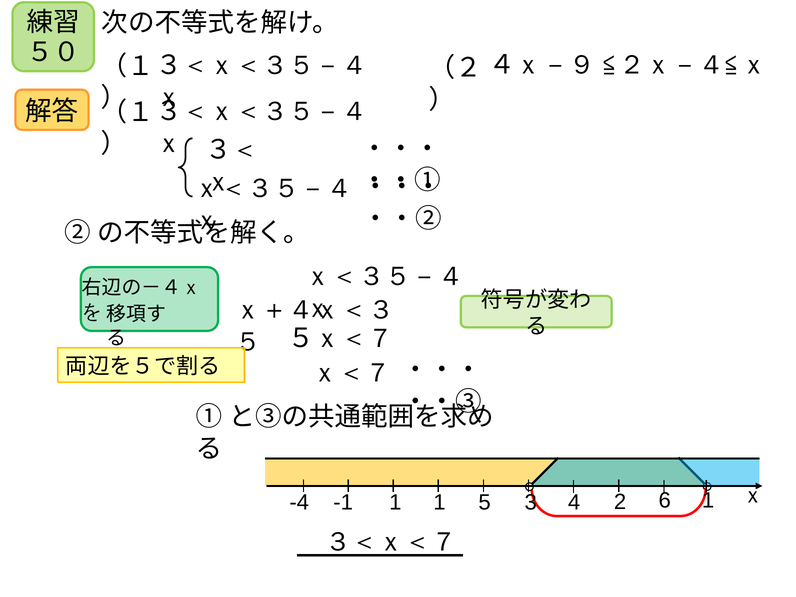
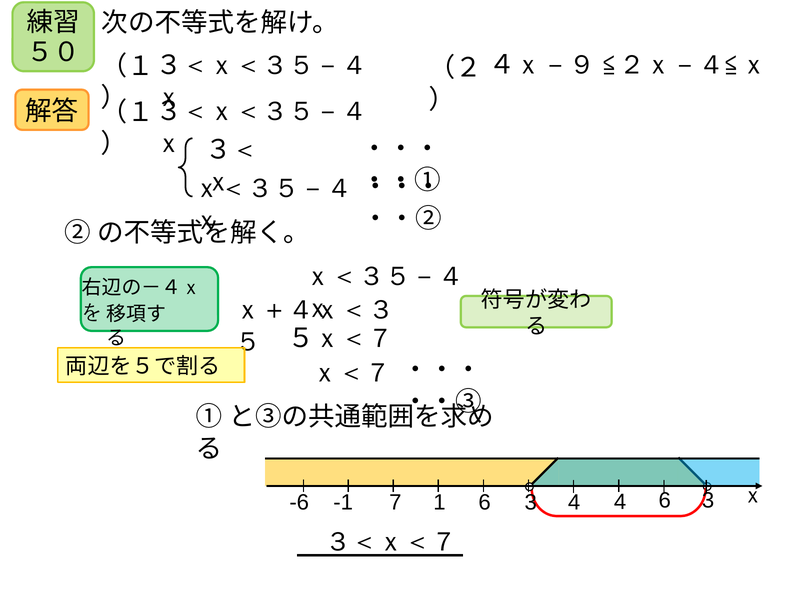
1 at (708, 500): 1 -> 3
-4: -4 -> -6
-1 1: 1 -> 7
1 5: 5 -> 6
4 2: 2 -> 4
